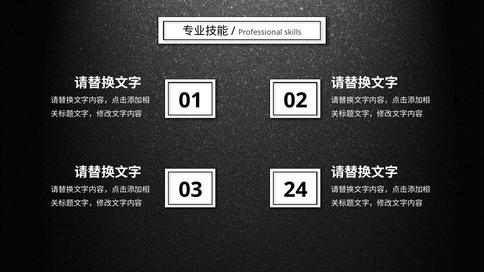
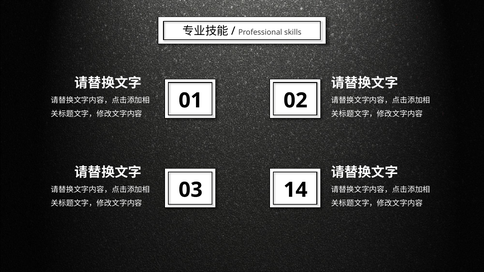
24: 24 -> 14
